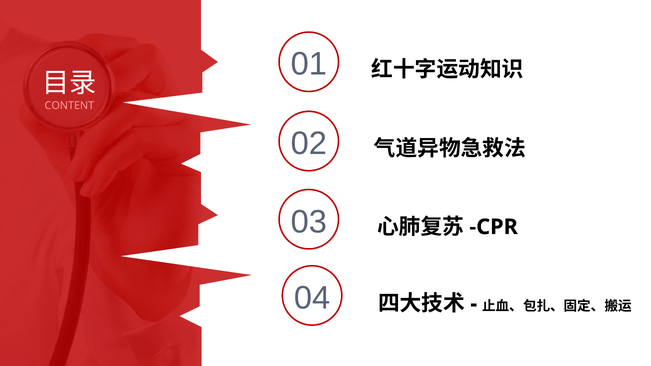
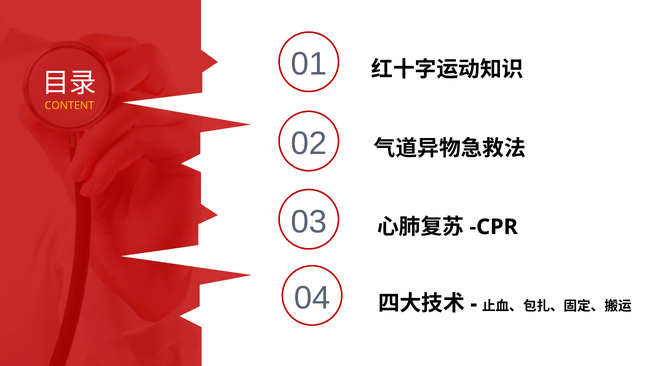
CONTENT colour: pink -> yellow
